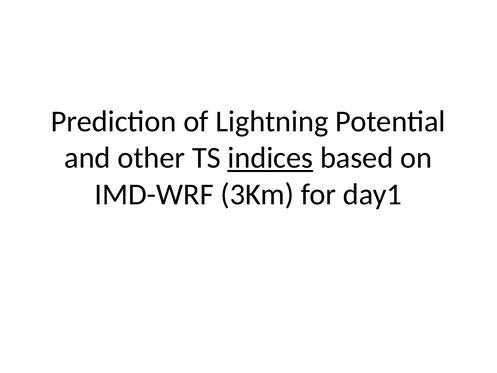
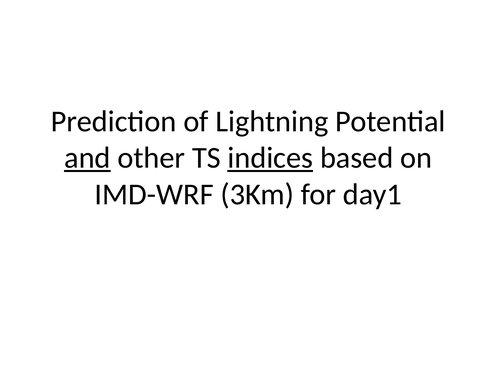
and underline: none -> present
